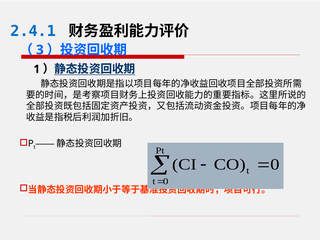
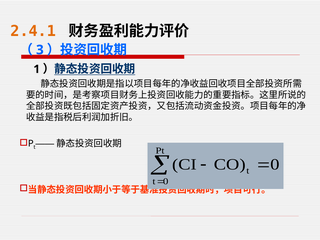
2.4.1 colour: blue -> orange
